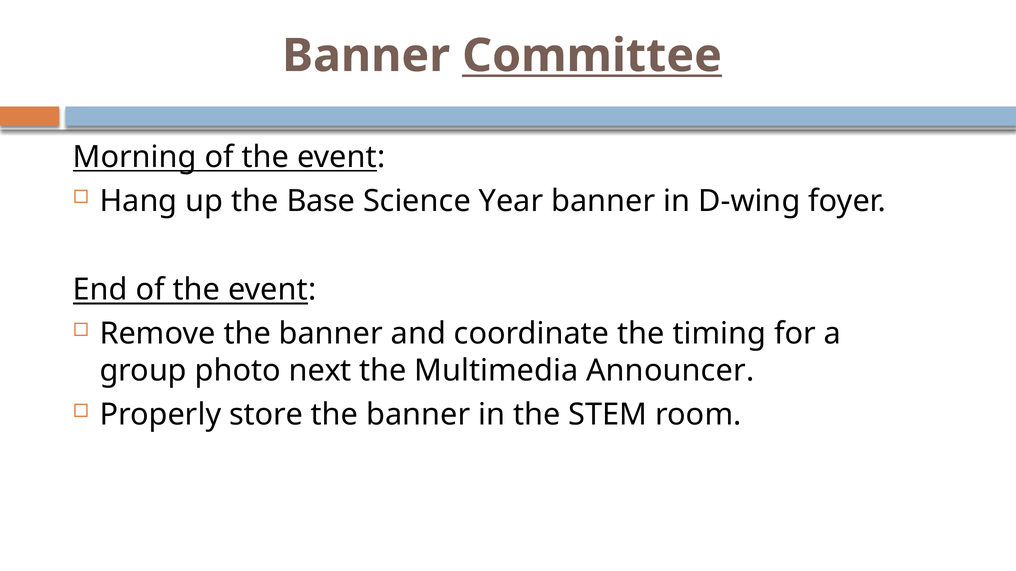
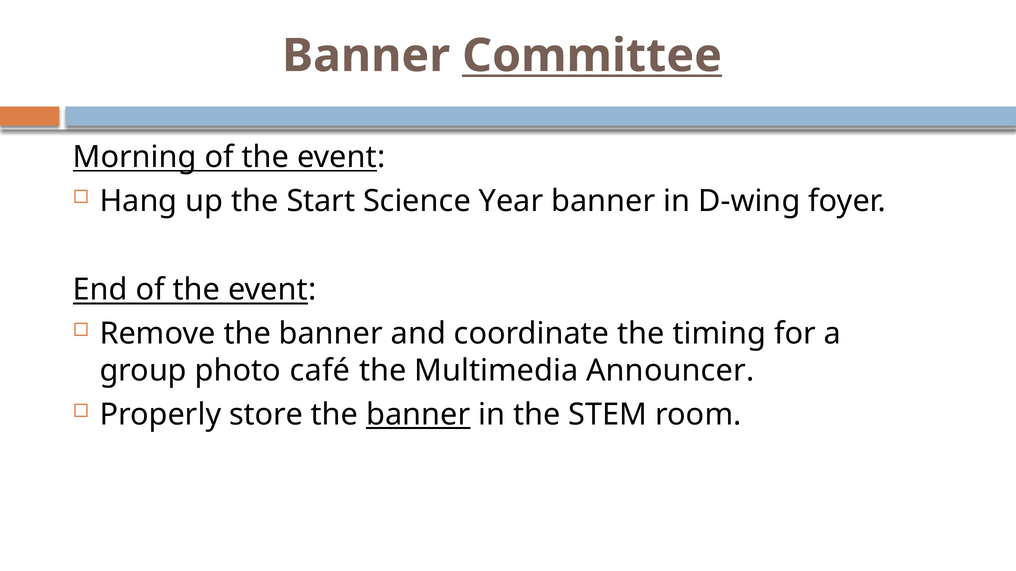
Base: Base -> Start
next: next -> café
banner at (418, 415) underline: none -> present
